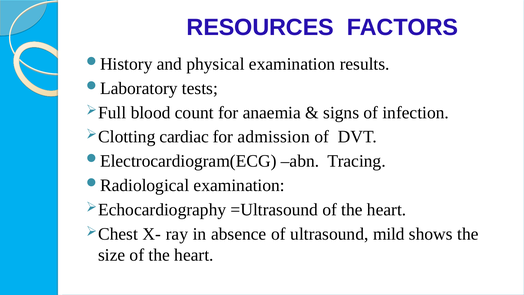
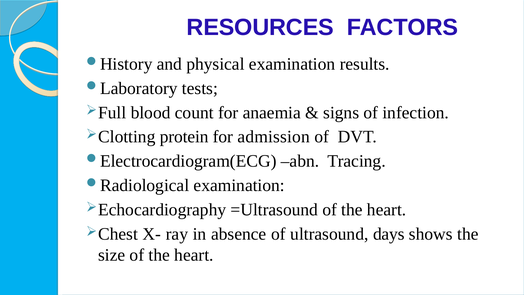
cardiac: cardiac -> protein
mild: mild -> days
